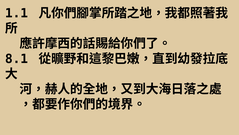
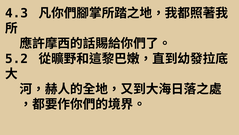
1.1: 1.1 -> 4.3
8.1: 8.1 -> 5.2
